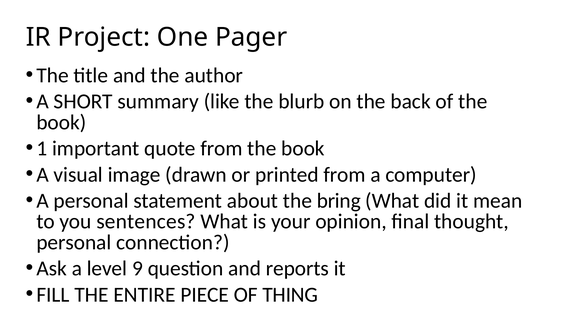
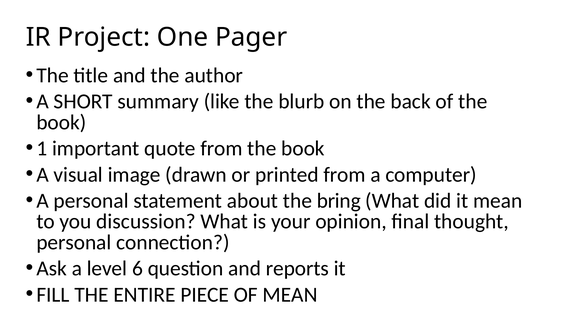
sentences: sentences -> discussion
9: 9 -> 6
OF THING: THING -> MEAN
